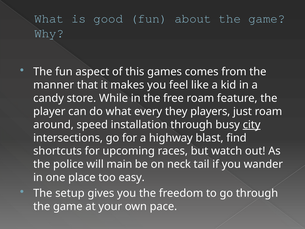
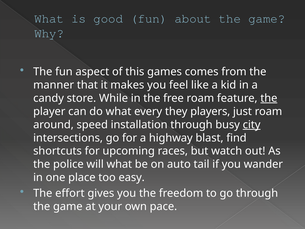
the at (269, 98) underline: none -> present
will main: main -> what
neck: neck -> auto
setup: setup -> effort
